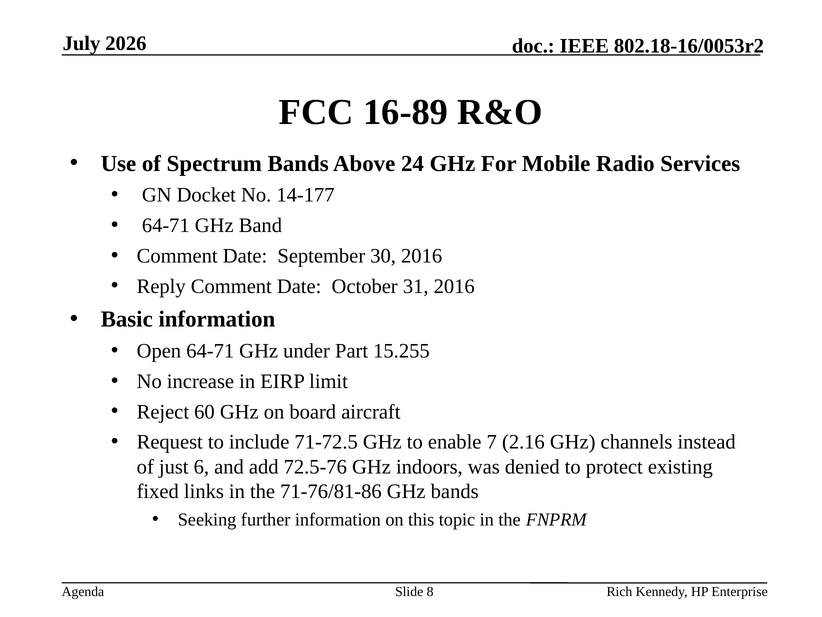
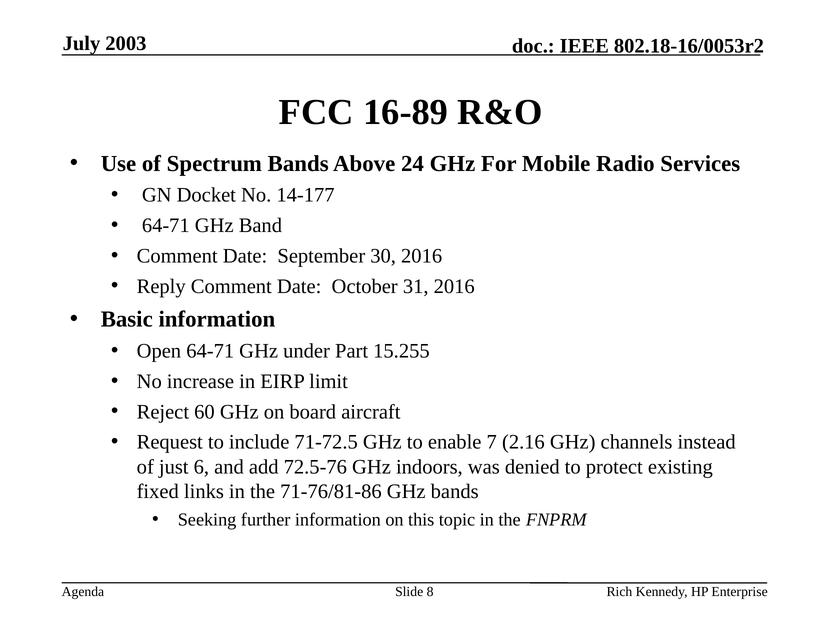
2026: 2026 -> 2003
